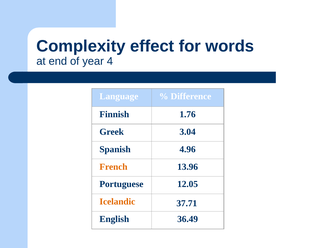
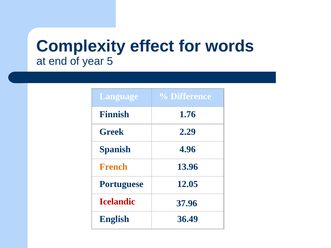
4: 4 -> 5
3.04: 3.04 -> 2.29
Icelandic colour: orange -> red
37.71: 37.71 -> 37.96
